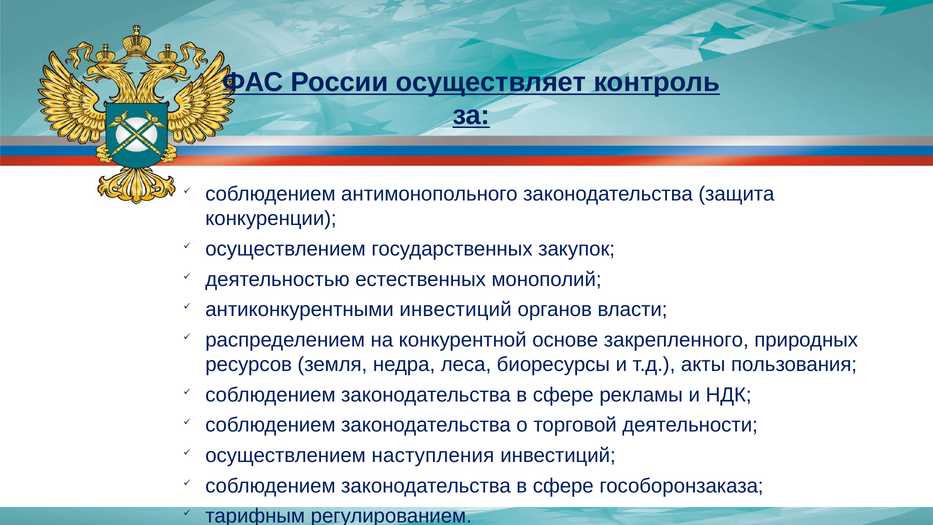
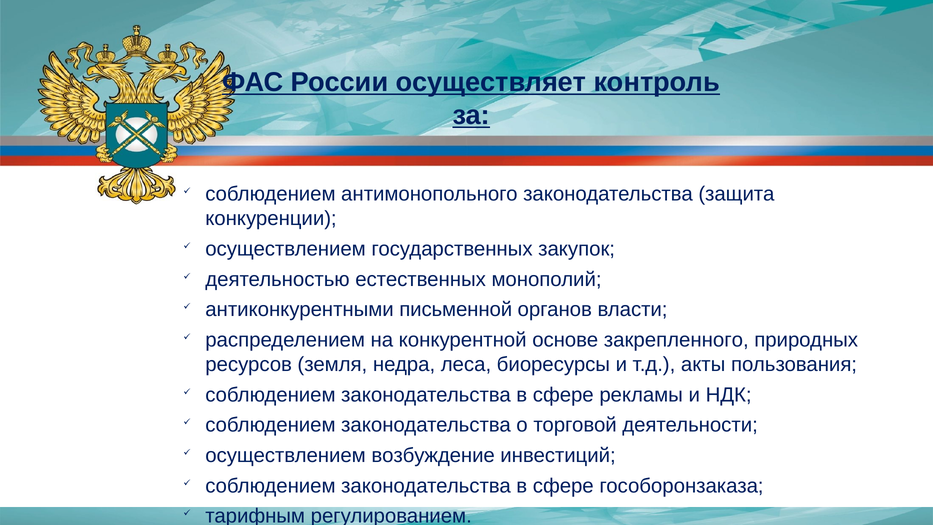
антиконкурентными инвестиций: инвестиций -> письменной
наступления: наступления -> возбуждение
